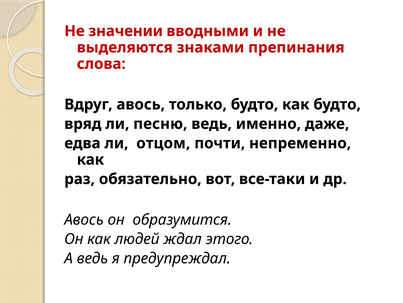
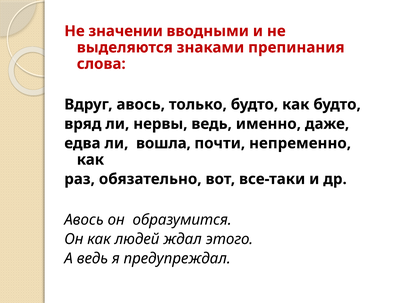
песню: песню -> нервы
отцом: отцом -> вошла
